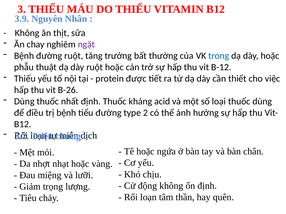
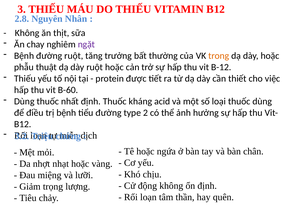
3.9: 3.9 -> 2.8
trong colour: blue -> orange
B-26: B-26 -> B-60
